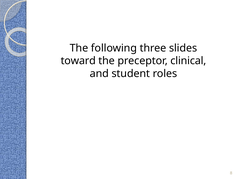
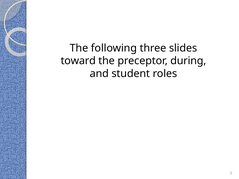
clinical: clinical -> during
